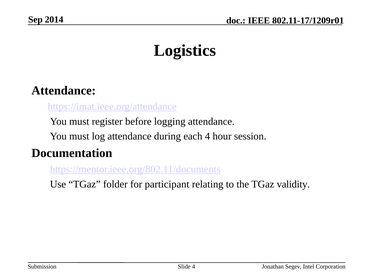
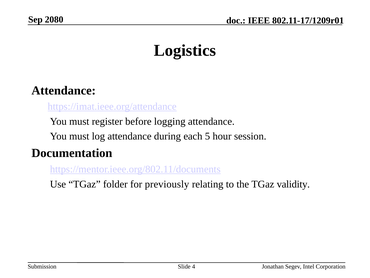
2014: 2014 -> 2080
each 4: 4 -> 5
participant: participant -> previously
